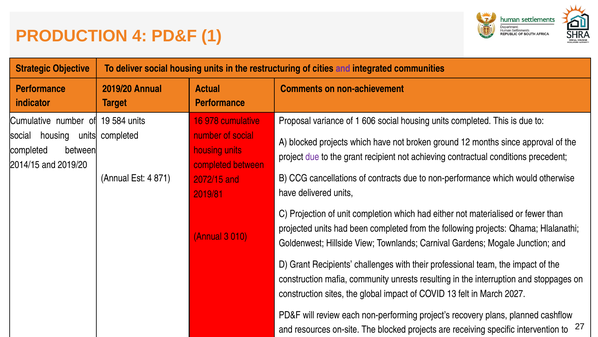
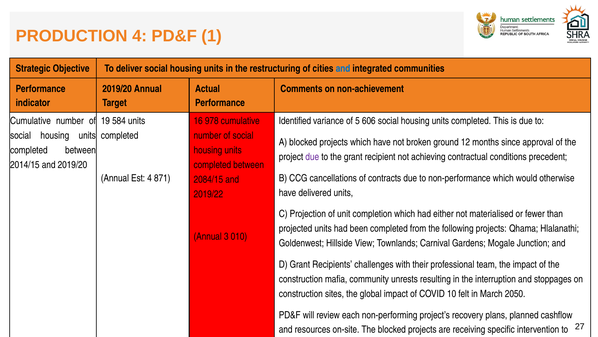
and at (343, 69) colour: purple -> blue
Proposal: Proposal -> Identified
of 1: 1 -> 5
2072/15: 2072/15 -> 2084/15
2019/81: 2019/81 -> 2019/22
13: 13 -> 10
2027: 2027 -> 2050
